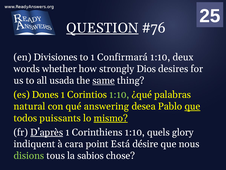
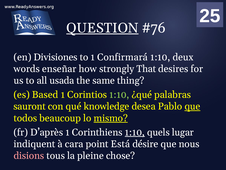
whether: whether -> enseñar
Dios: Dios -> That
same underline: present -> none
Dones: Dones -> Based
natural: natural -> sauront
answering: answering -> knowledge
puissants: puissants -> beaucoup
D’après underline: present -> none
1:10 at (135, 132) underline: none -> present
glory: glory -> lugar
disions colour: light green -> pink
sabios: sabios -> pleine
